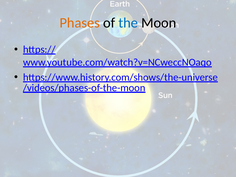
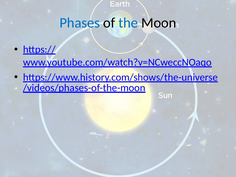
Phases colour: orange -> blue
